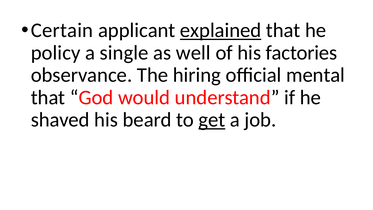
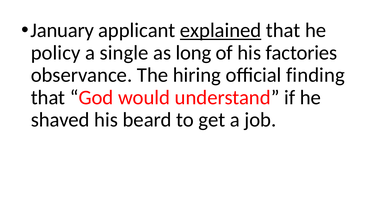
Certain: Certain -> January
well: well -> long
mental: mental -> finding
get underline: present -> none
